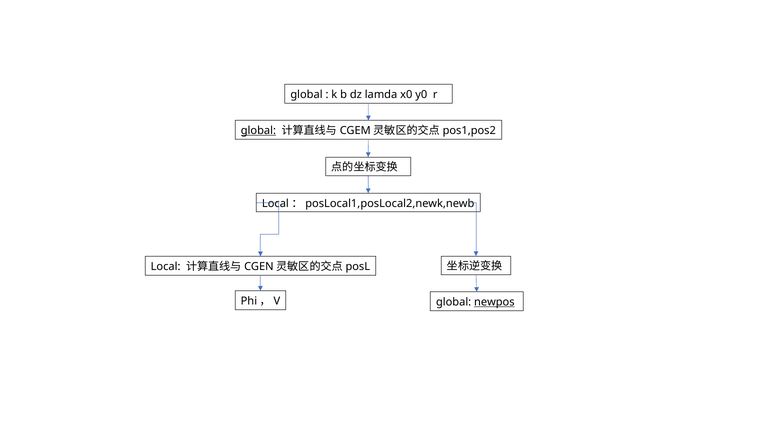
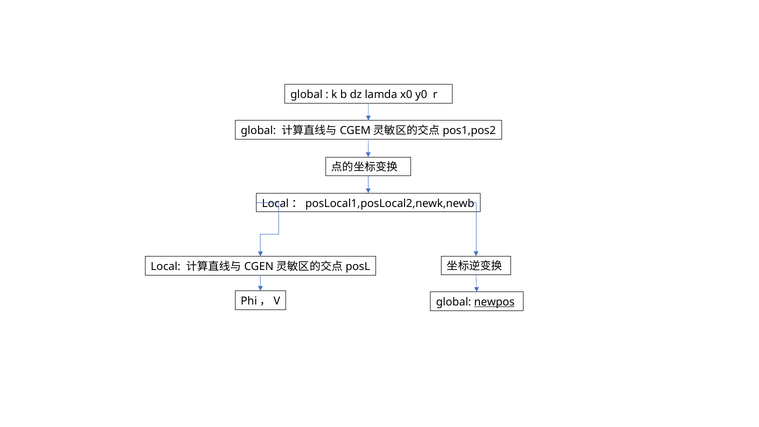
global at (258, 131) underline: present -> none
